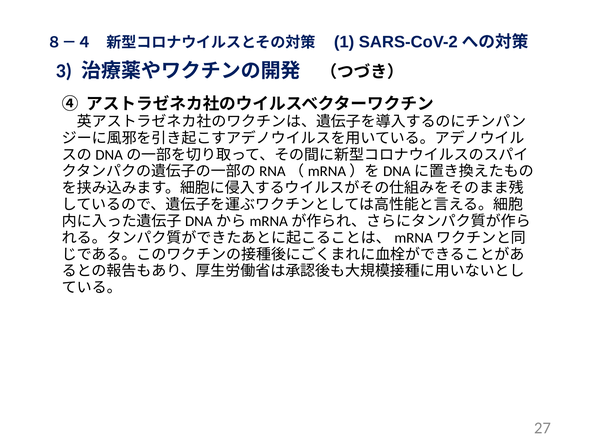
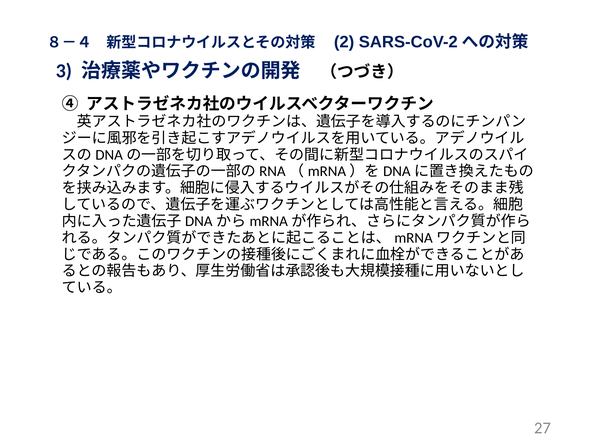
1: 1 -> 2
